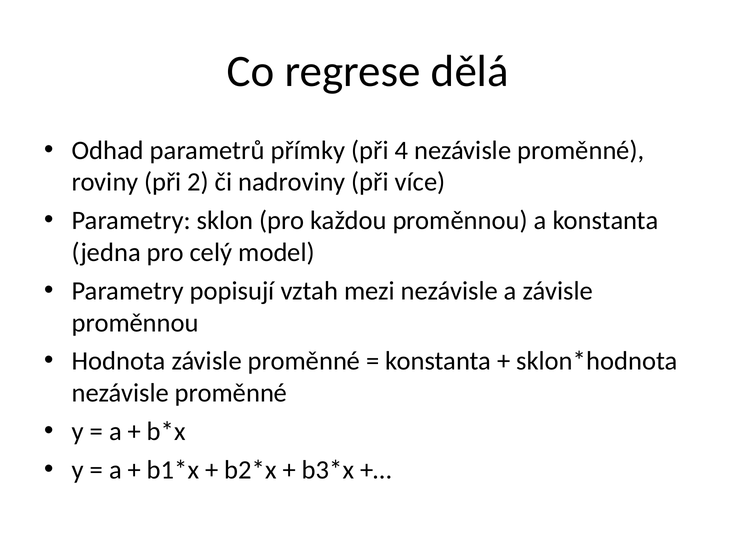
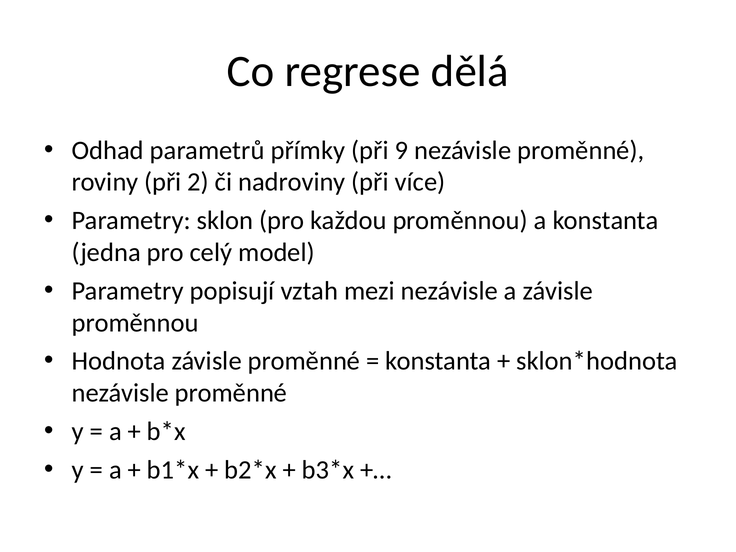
4: 4 -> 9
